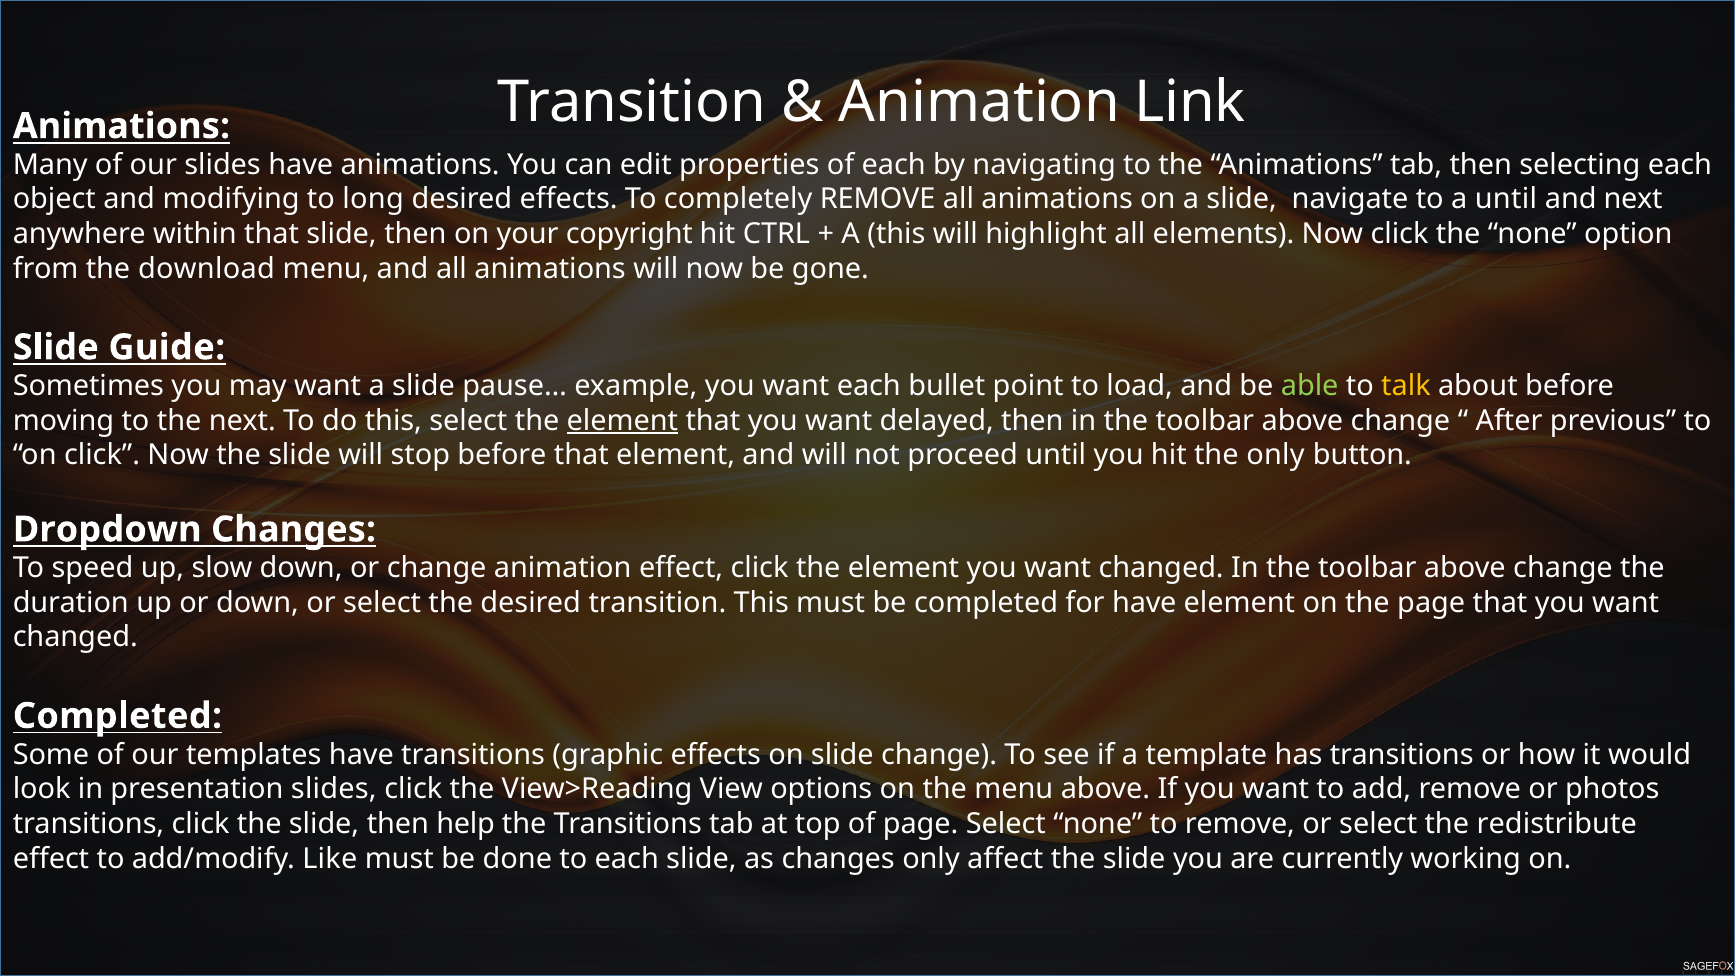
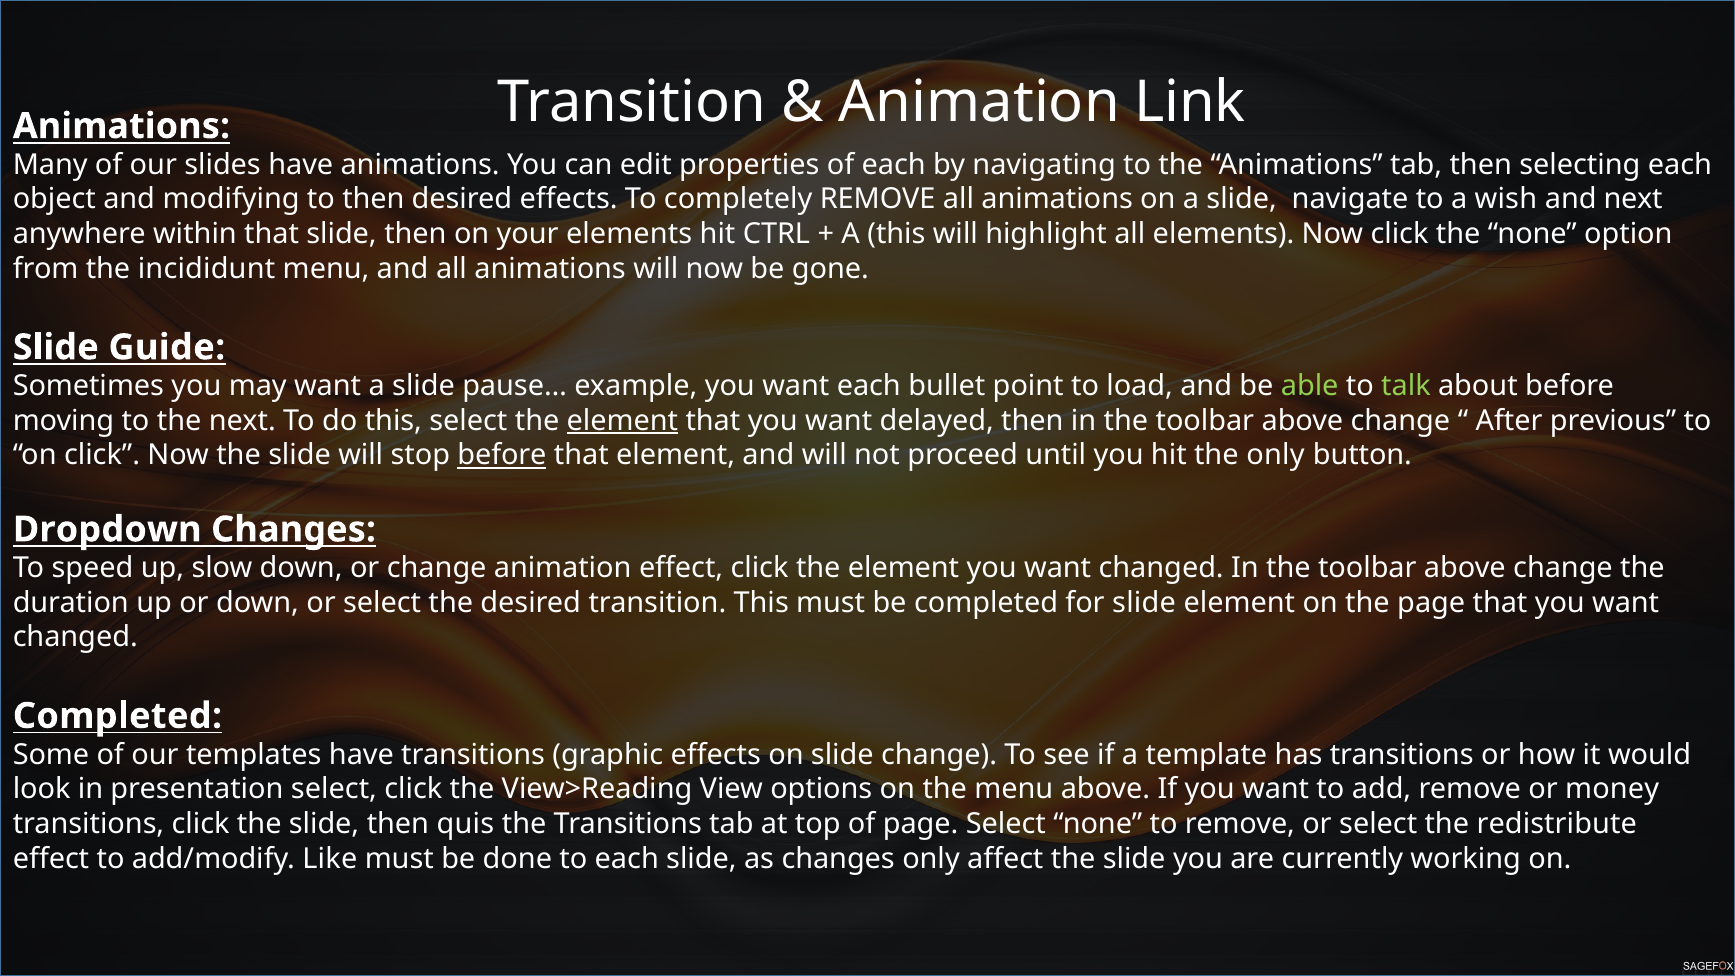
to long: long -> then
a until: until -> wish
your copyright: copyright -> elements
download: download -> incididunt
talk colour: yellow -> light green
before at (502, 455) underline: none -> present
for have: have -> slide
presentation slides: slides -> select
photos: photos -> money
help: help -> quis
